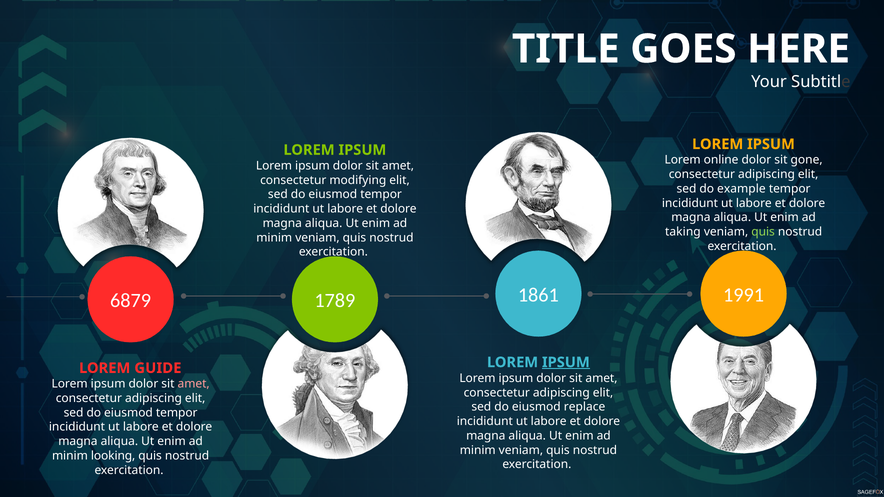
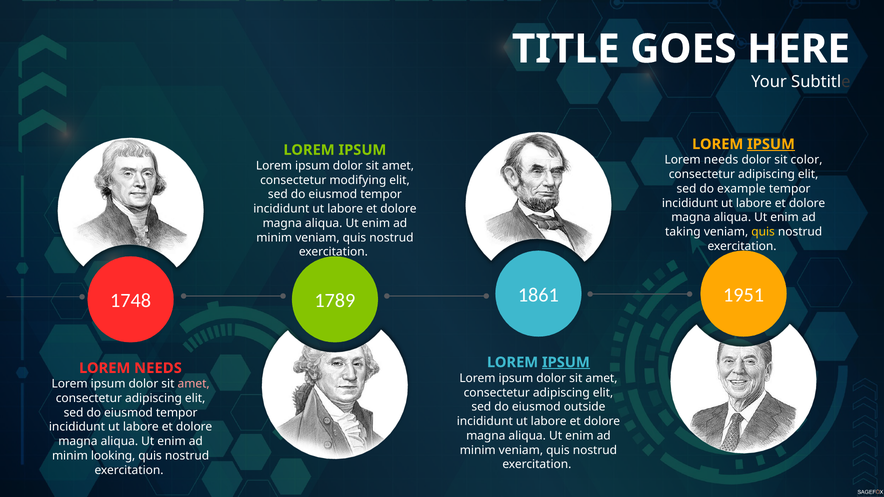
IPSUM at (771, 144) underline: none -> present
online at (721, 160): online -> needs
gone: gone -> color
quis at (763, 232) colour: light green -> yellow
1991: 1991 -> 1951
6879: 6879 -> 1748
GUIDE at (158, 368): GUIDE -> NEEDS
replace: replace -> outside
